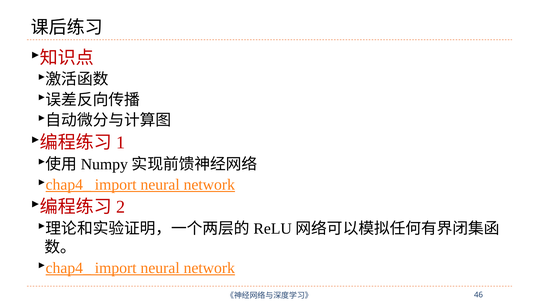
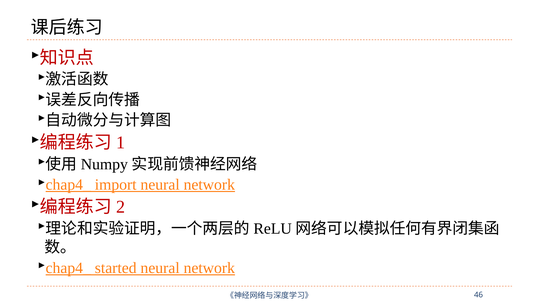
import at (116, 268): import -> started
